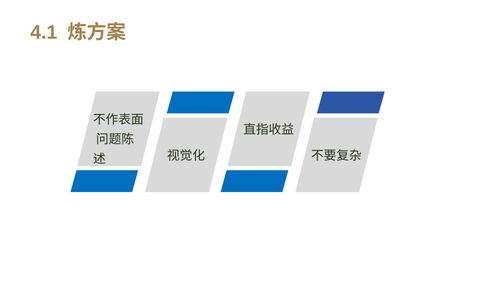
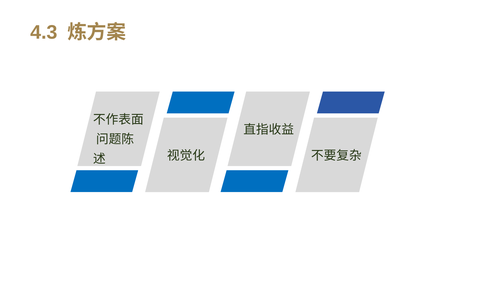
4.1: 4.1 -> 4.3
